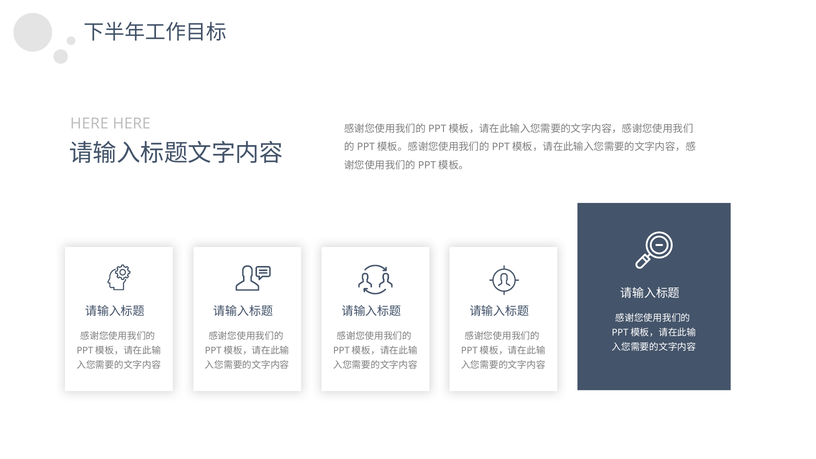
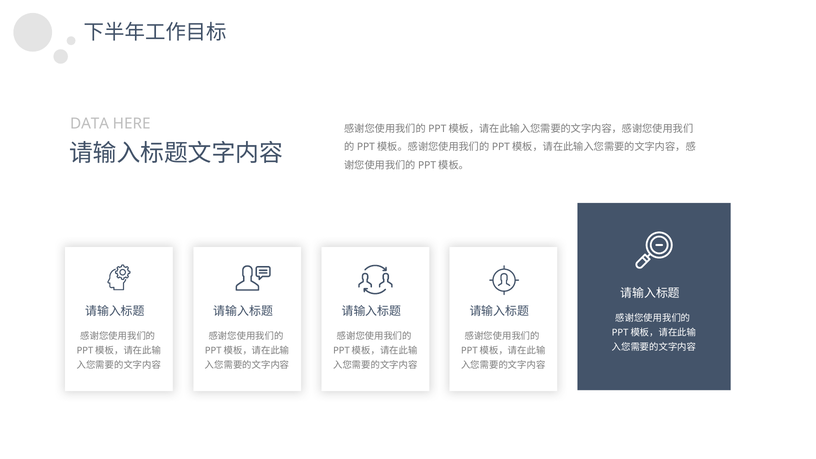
HERE at (89, 124): HERE -> DATA
